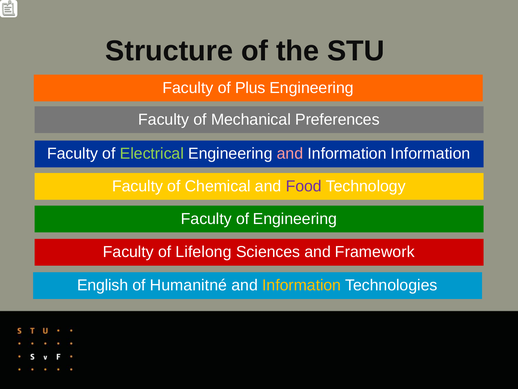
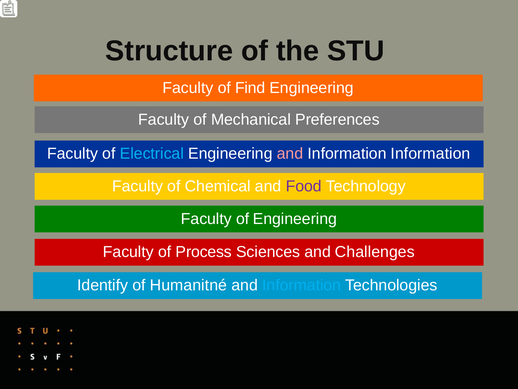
Plus: Plus -> Find
Electrical colour: light green -> light blue
Lifelong: Lifelong -> Process
Framework: Framework -> Challenges
English: English -> Identify
Information at (302, 285) colour: yellow -> light blue
